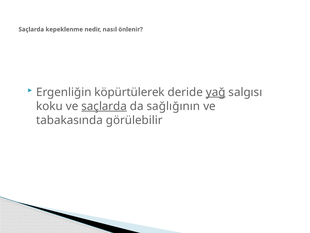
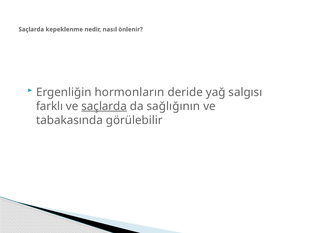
köpürtülerek: köpürtülerek -> hormonların
yağ underline: present -> none
koku: koku -> farklı
